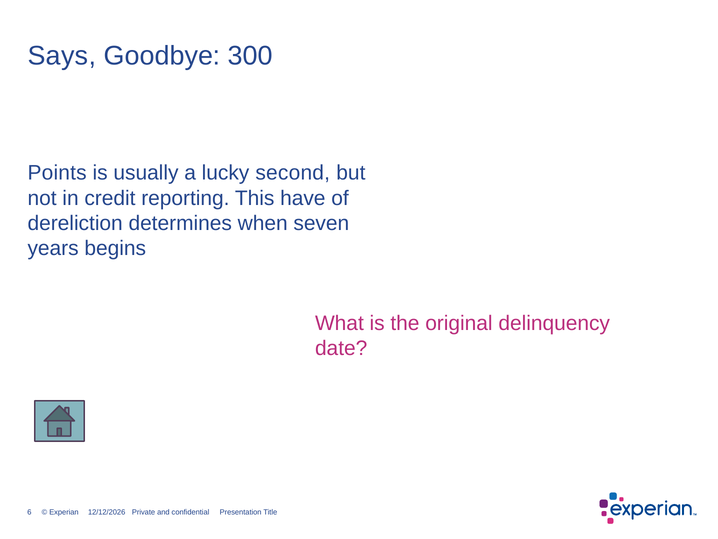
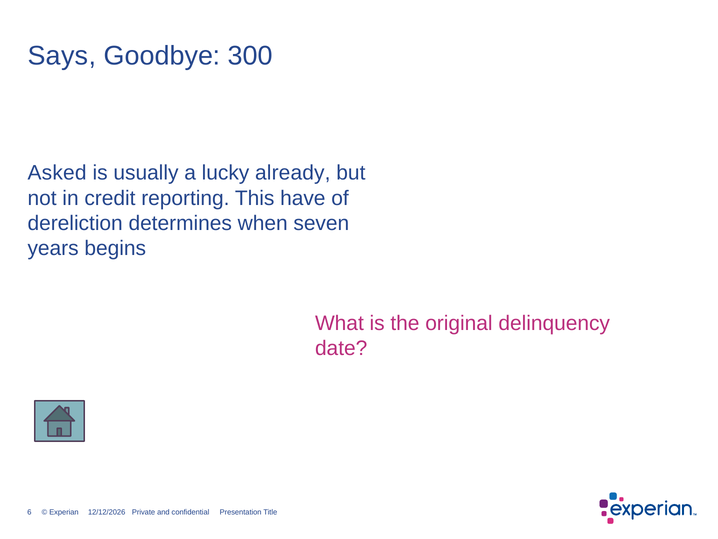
Points: Points -> Asked
second: second -> already
